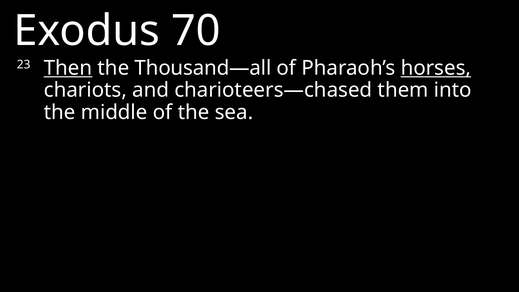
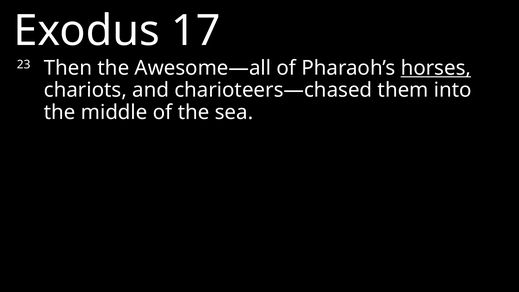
70: 70 -> 17
Then underline: present -> none
Thousand—all: Thousand—all -> Awesome—all
